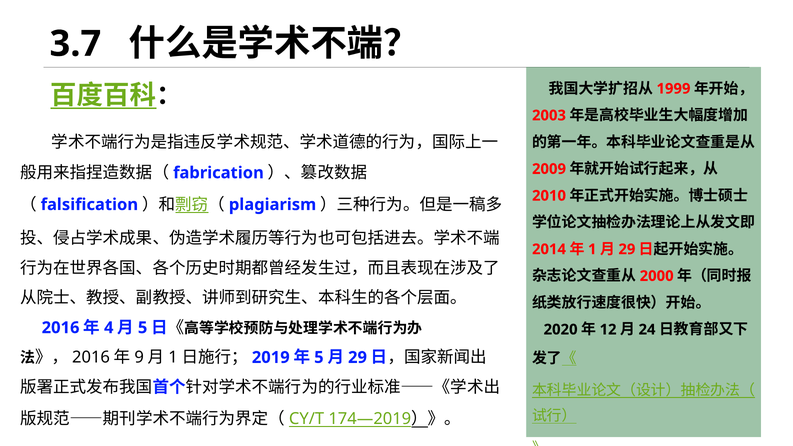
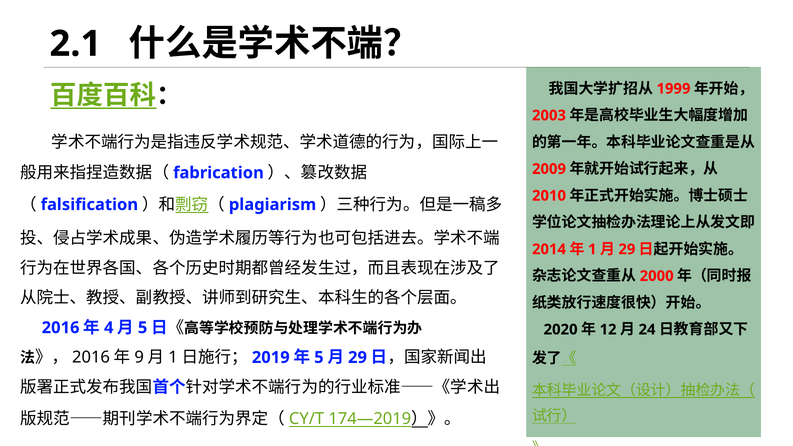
3.7: 3.7 -> 2.1
